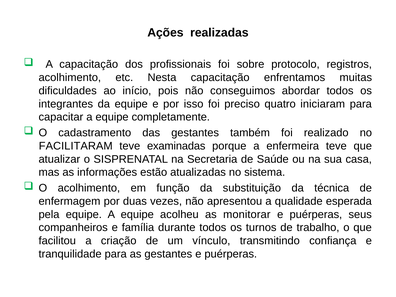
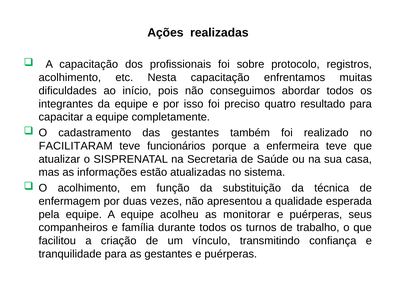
iniciaram: iniciaram -> resultado
examinadas: examinadas -> funcionários
